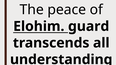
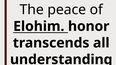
guard: guard -> honor
